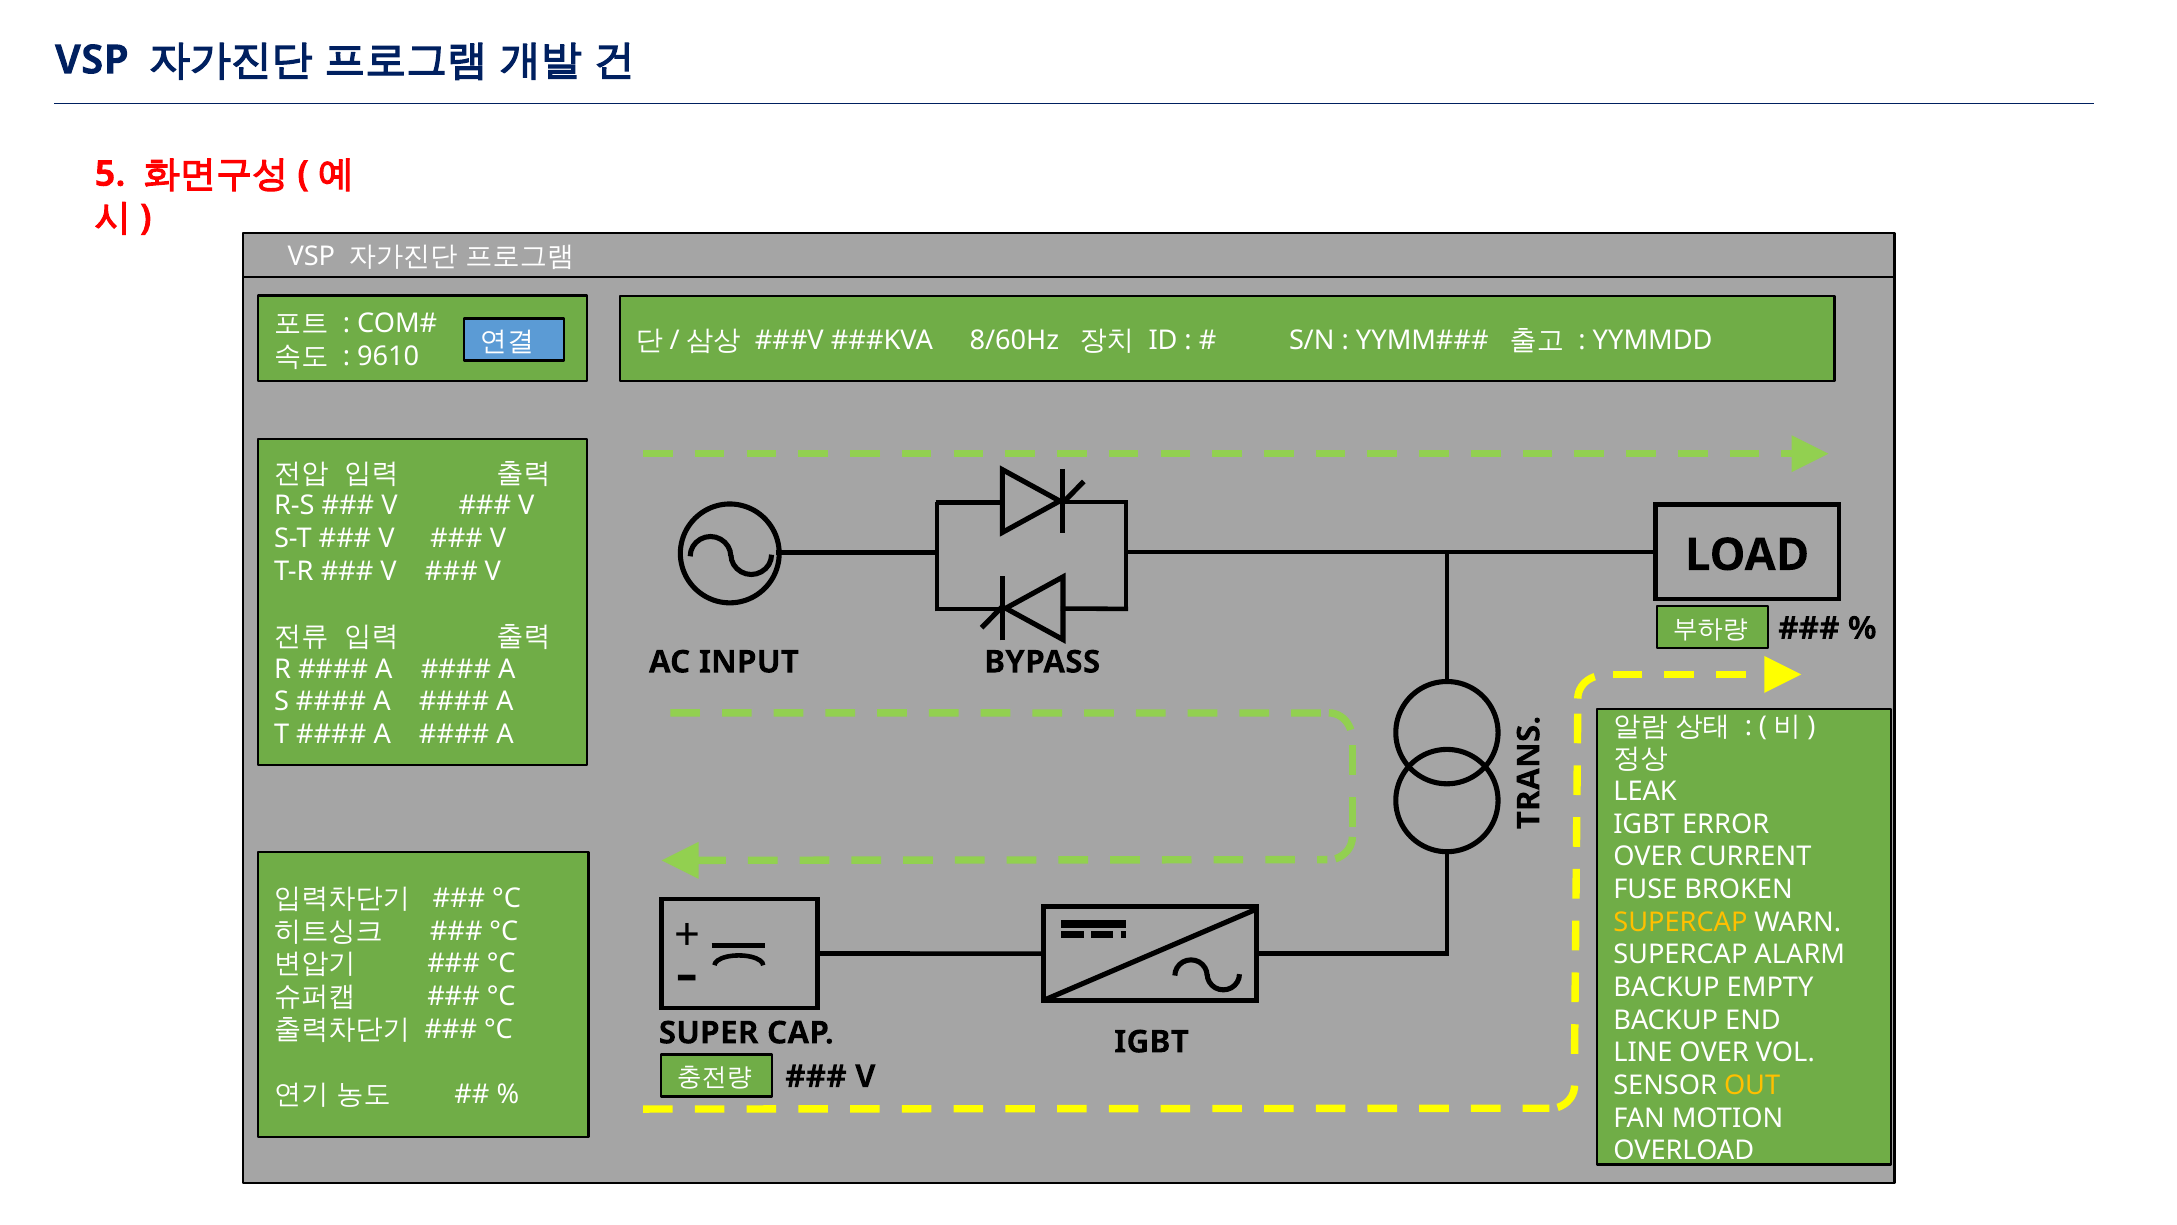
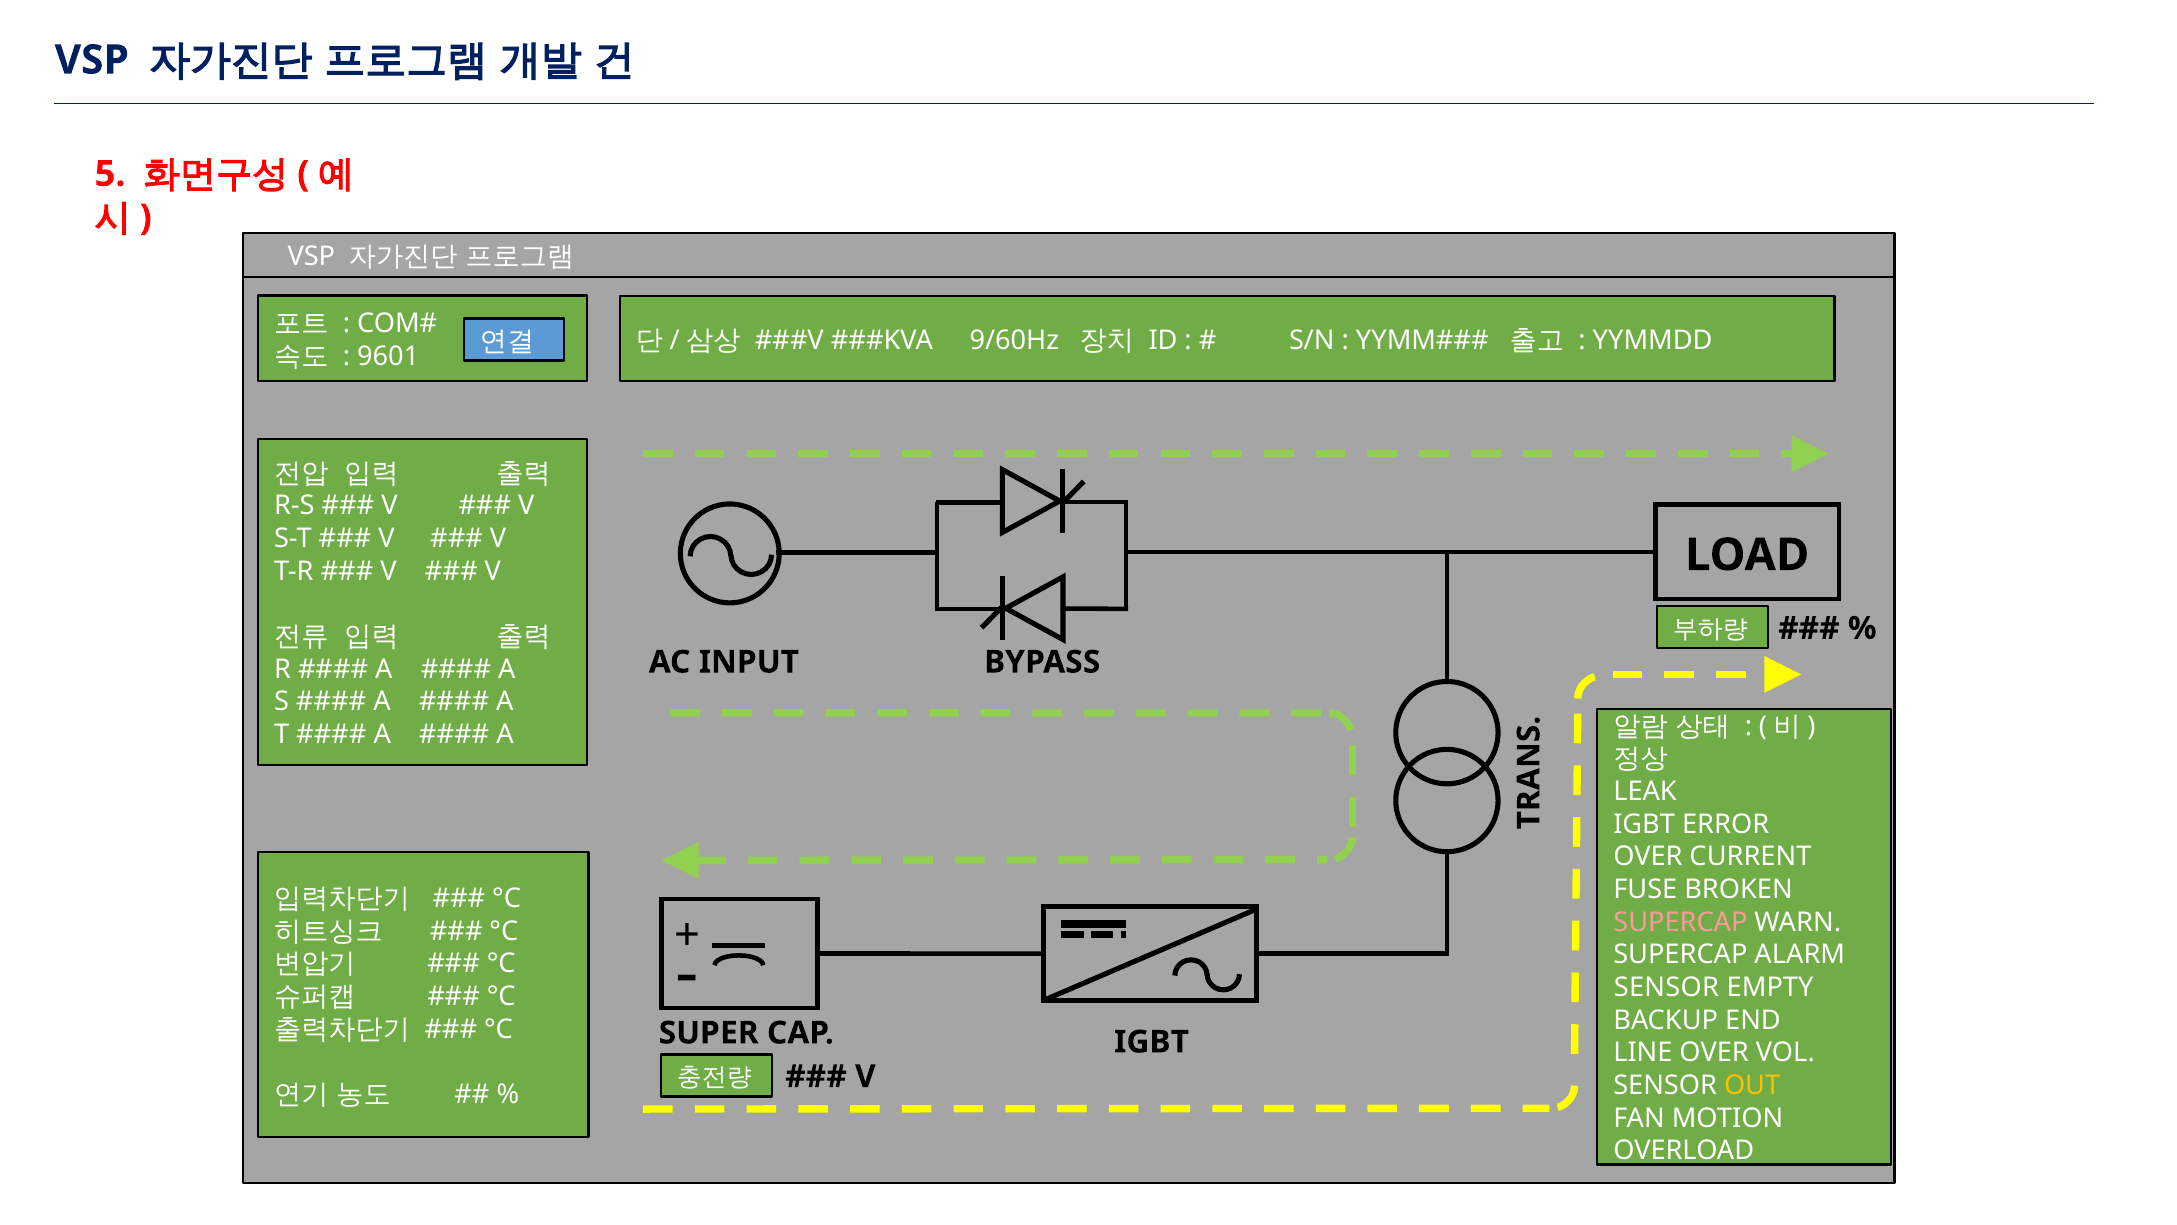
8/60Hz: 8/60Hz -> 9/60Hz
9610: 9610 -> 9601
SUPERCAP at (1680, 922) colour: yellow -> pink
BACKUP at (1667, 987): BACKUP -> SENSOR
